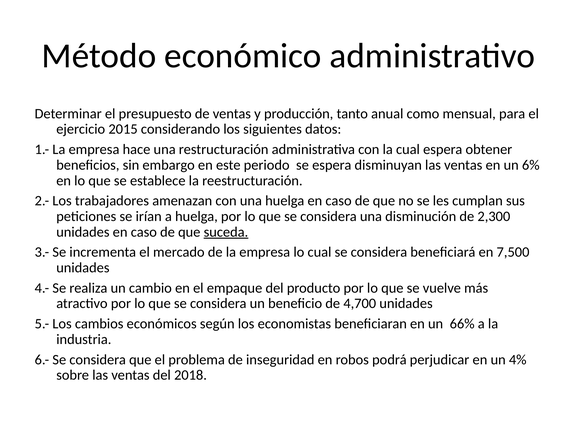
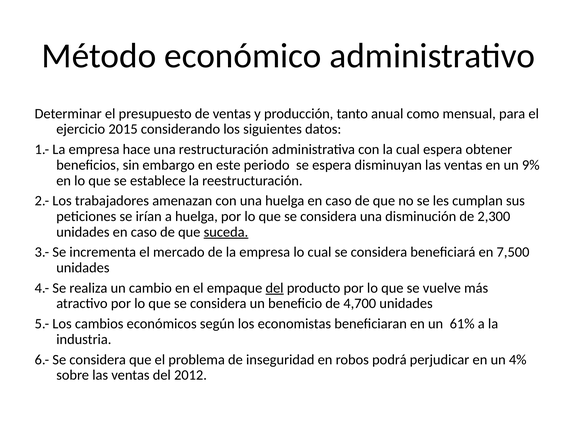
6%: 6% -> 9%
del at (275, 288) underline: none -> present
66%: 66% -> 61%
2018: 2018 -> 2012
